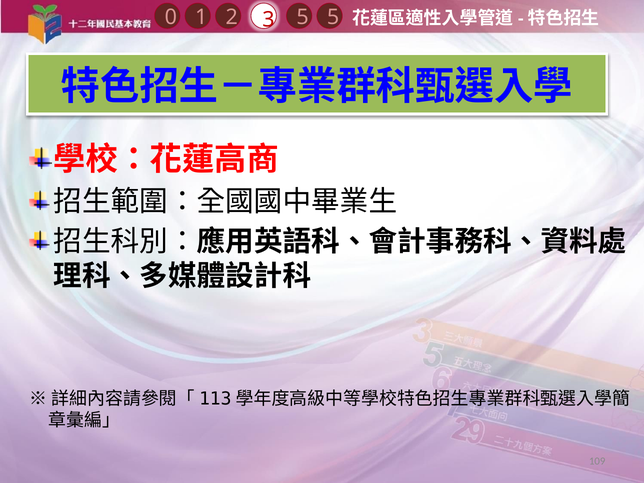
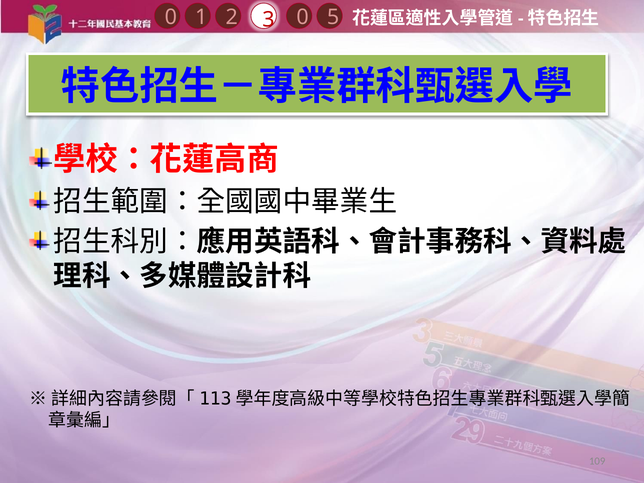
1 5: 5 -> 0
